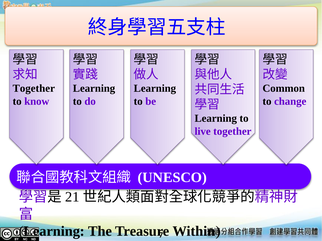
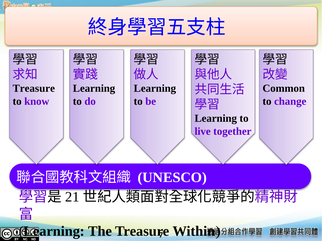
Together at (34, 89): Together -> Treasure
